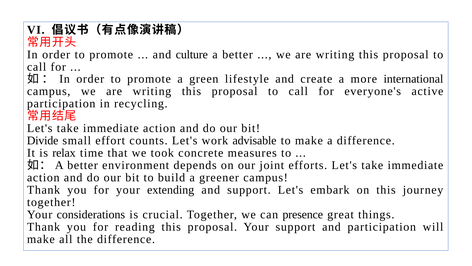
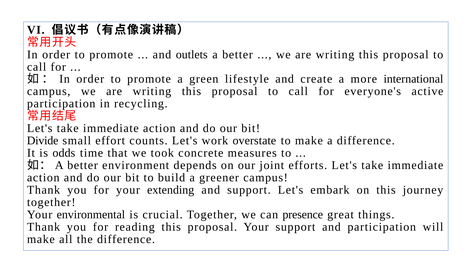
culture: culture -> outlets
advisable: advisable -> overstate
relax: relax -> odds
considerations: considerations -> environmental
